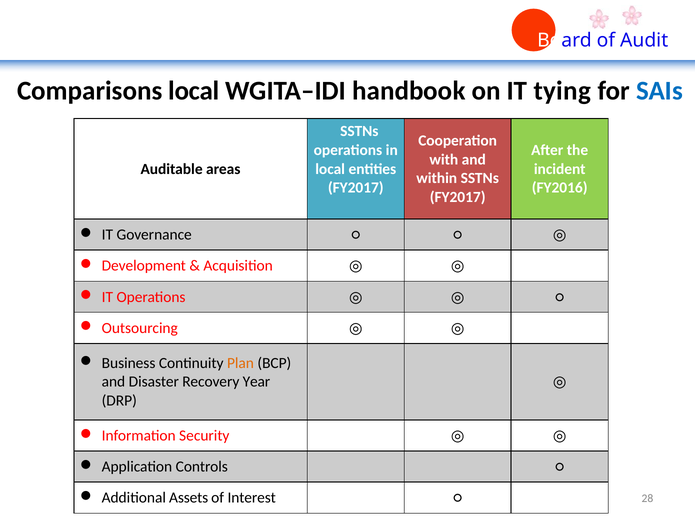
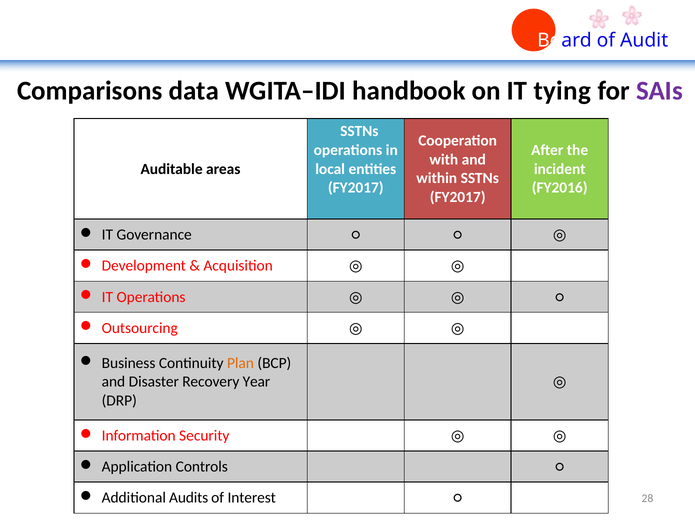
Comparisons local: local -> data
SAIs colour: blue -> purple
Assets: Assets -> Audits
